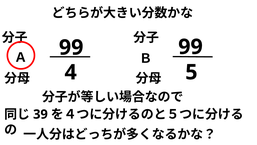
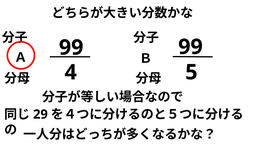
39: 39 -> 29
